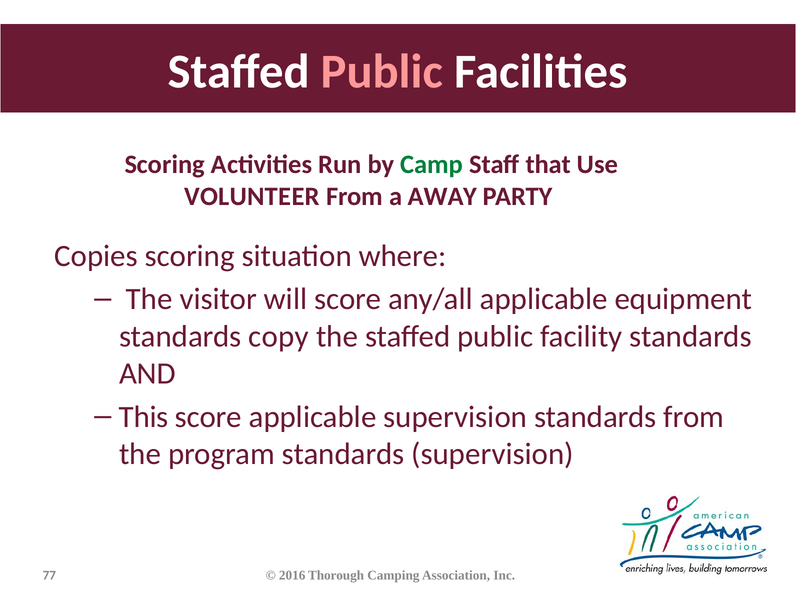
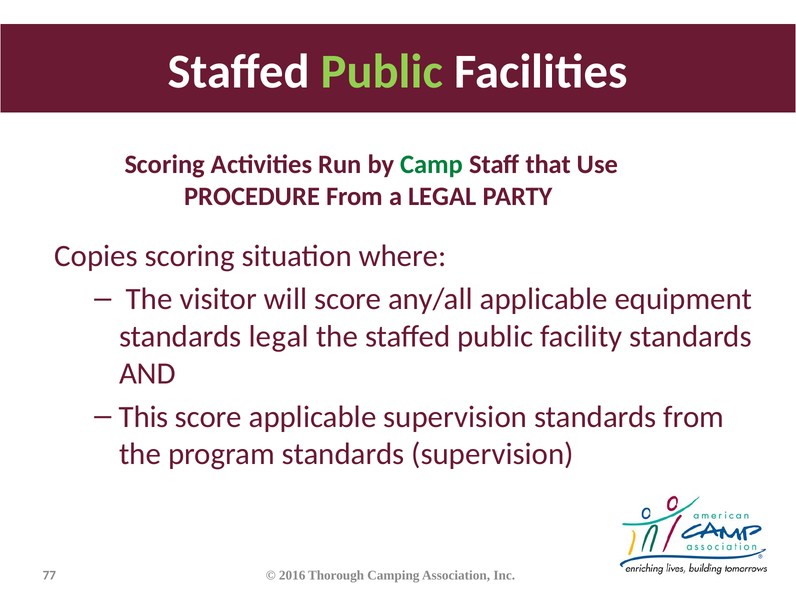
Public at (382, 72) colour: pink -> light green
VOLUNTEER: VOLUNTEER -> PROCEDURE
a AWAY: AWAY -> LEGAL
standards copy: copy -> legal
